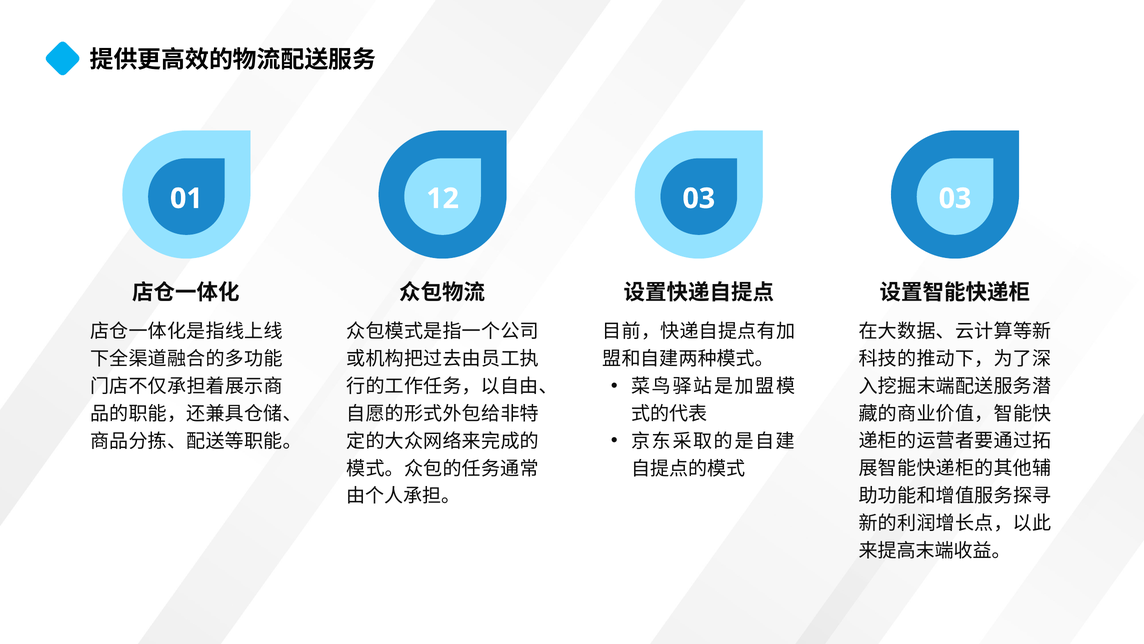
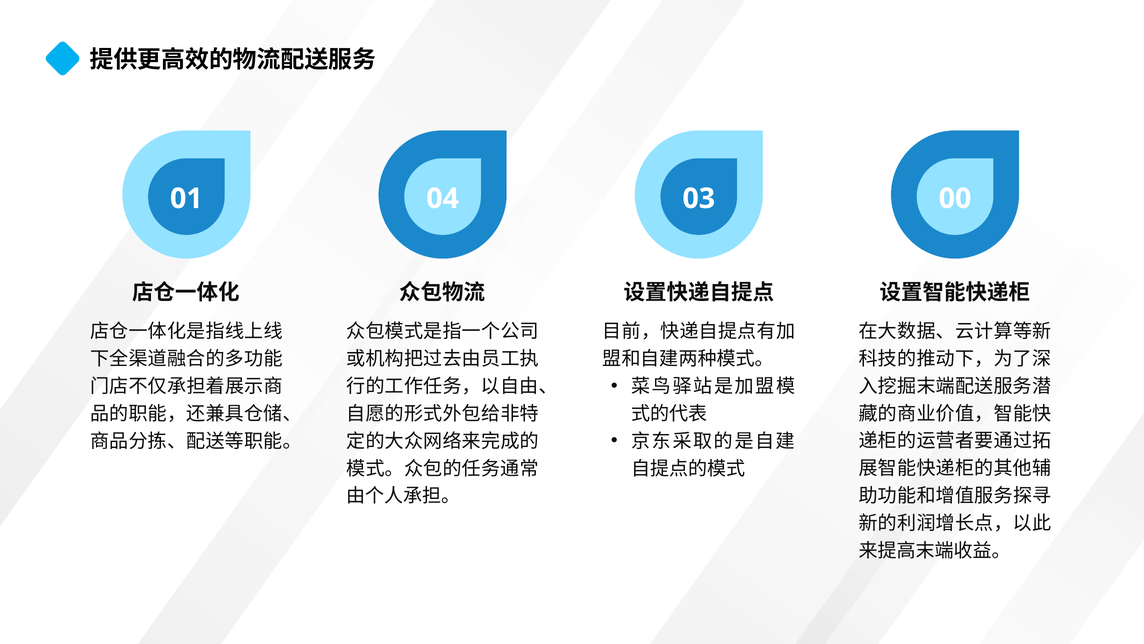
12: 12 -> 04
03 03: 03 -> 00
